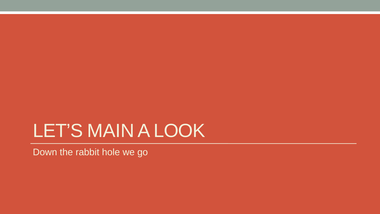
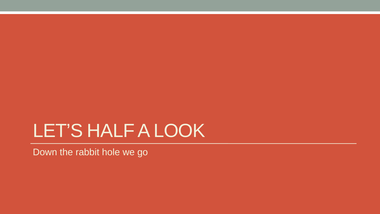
MAIN: MAIN -> HALF
